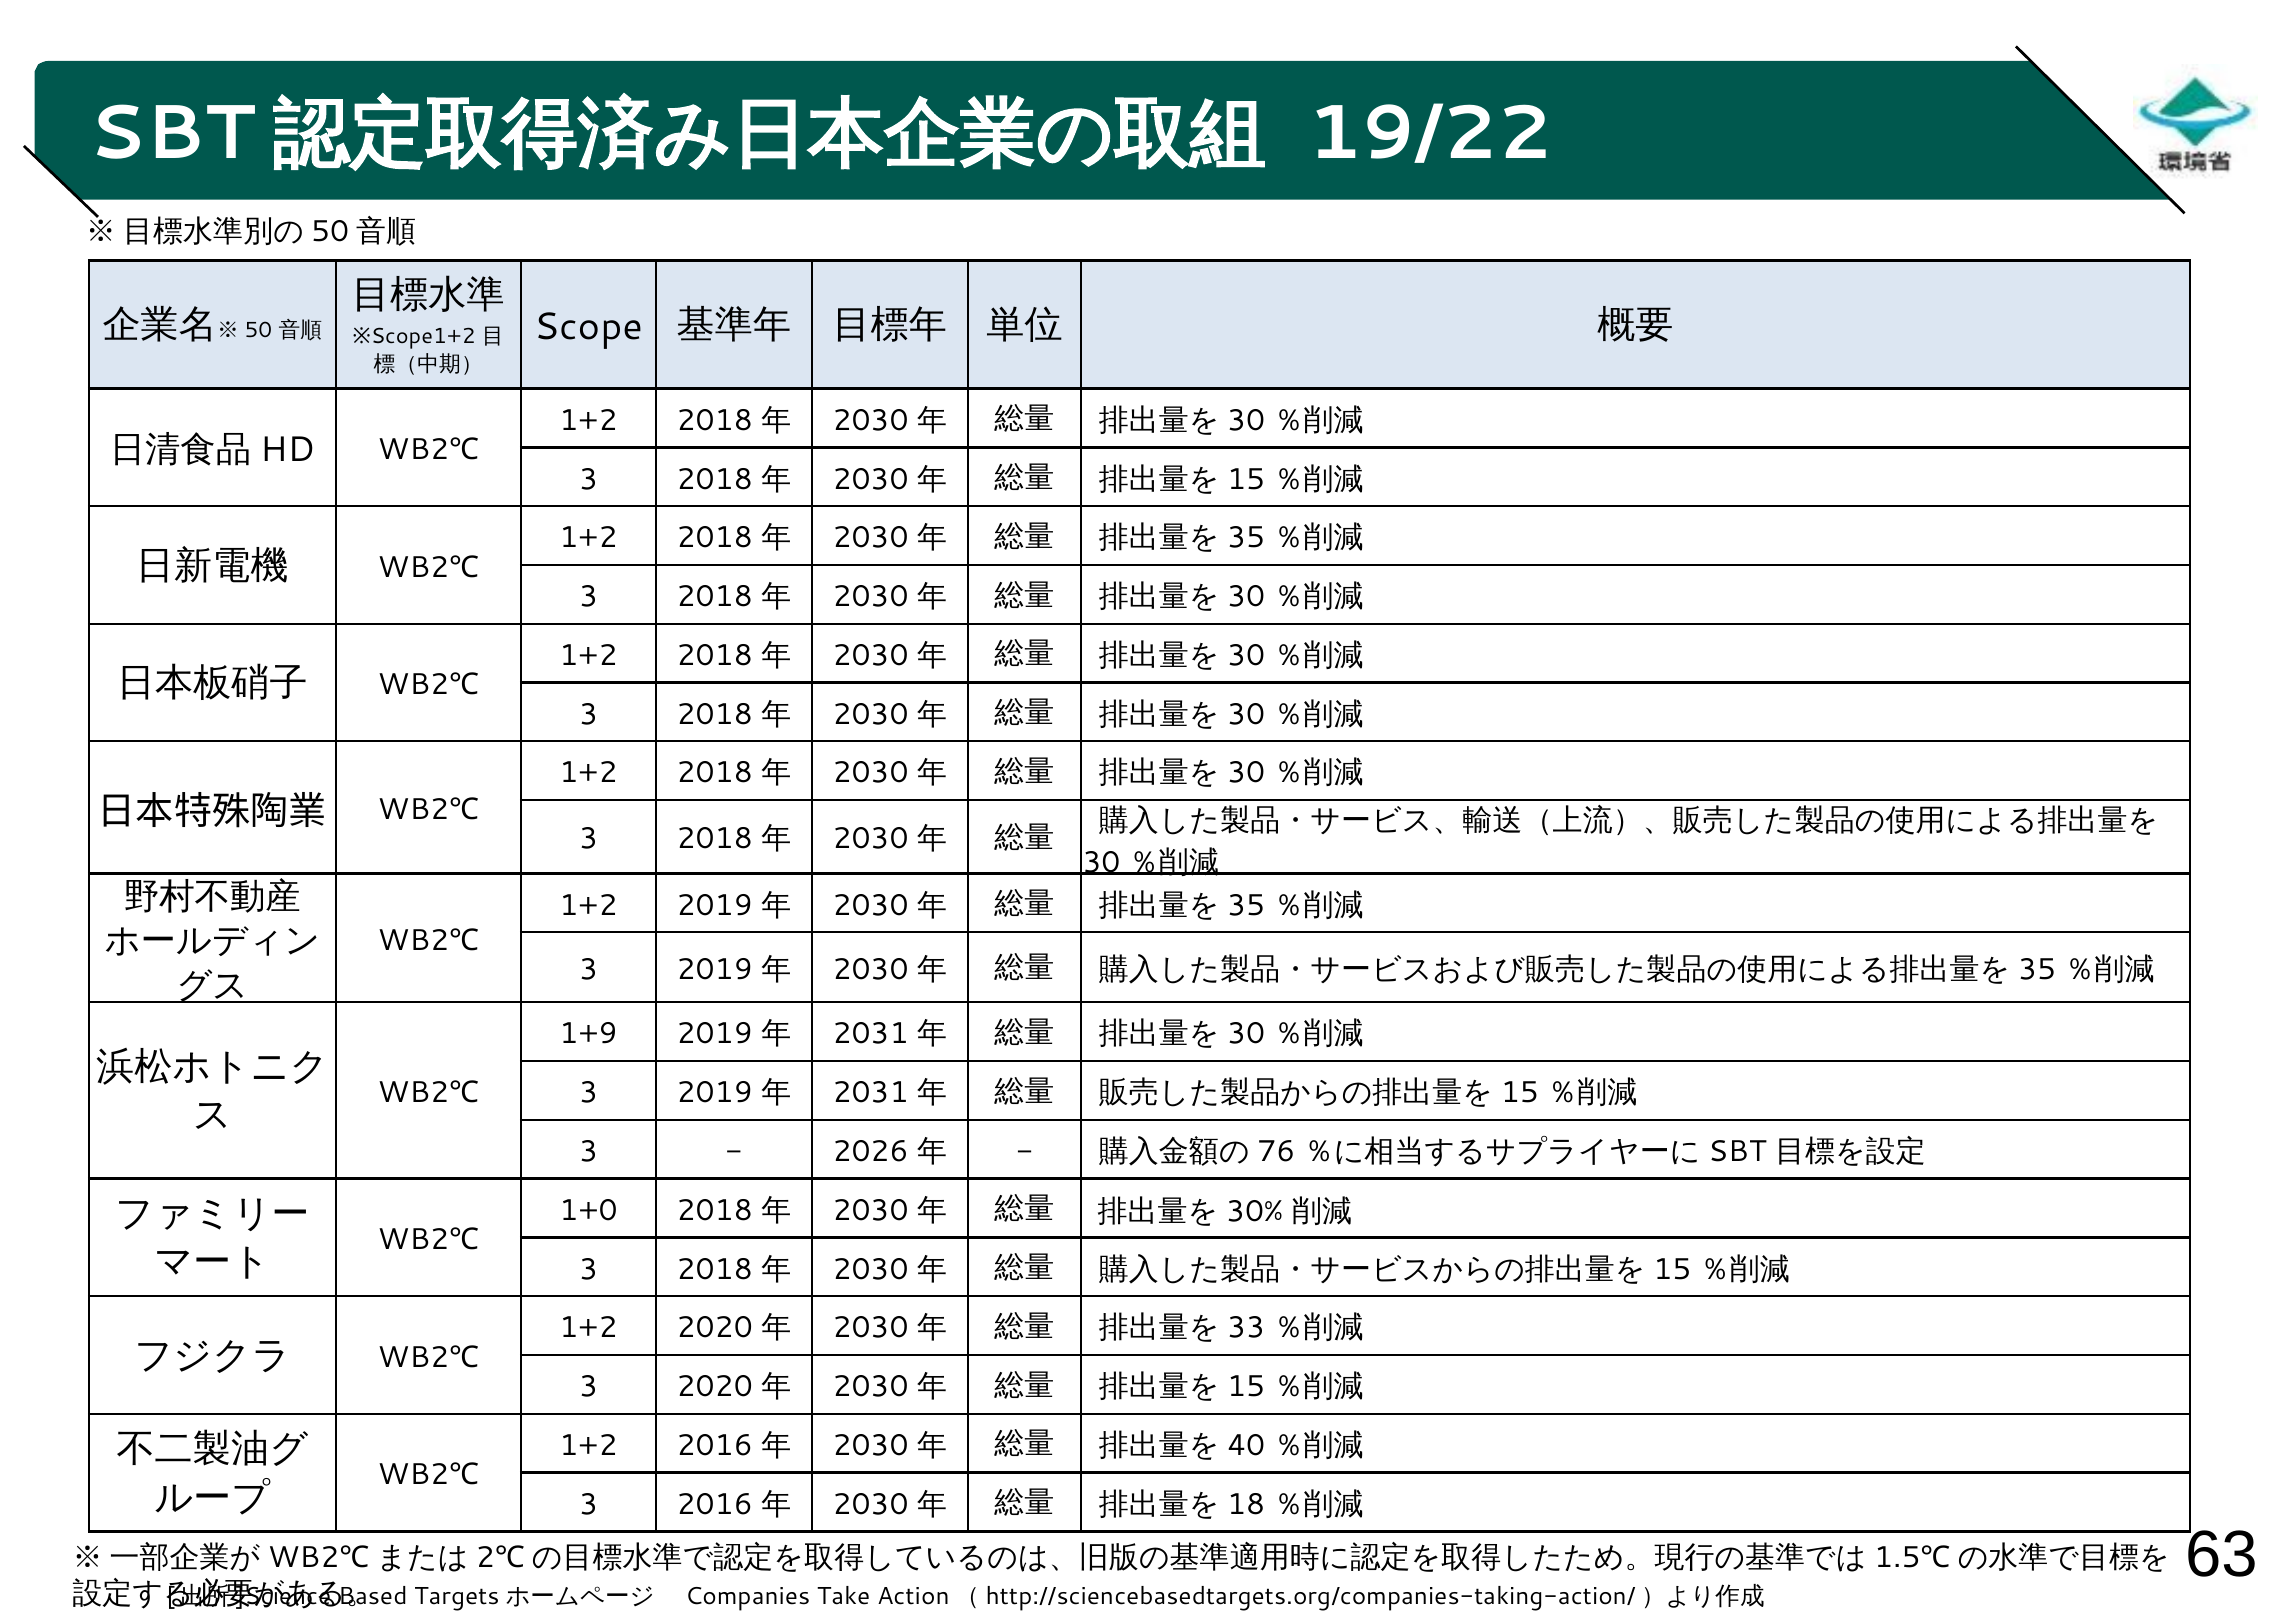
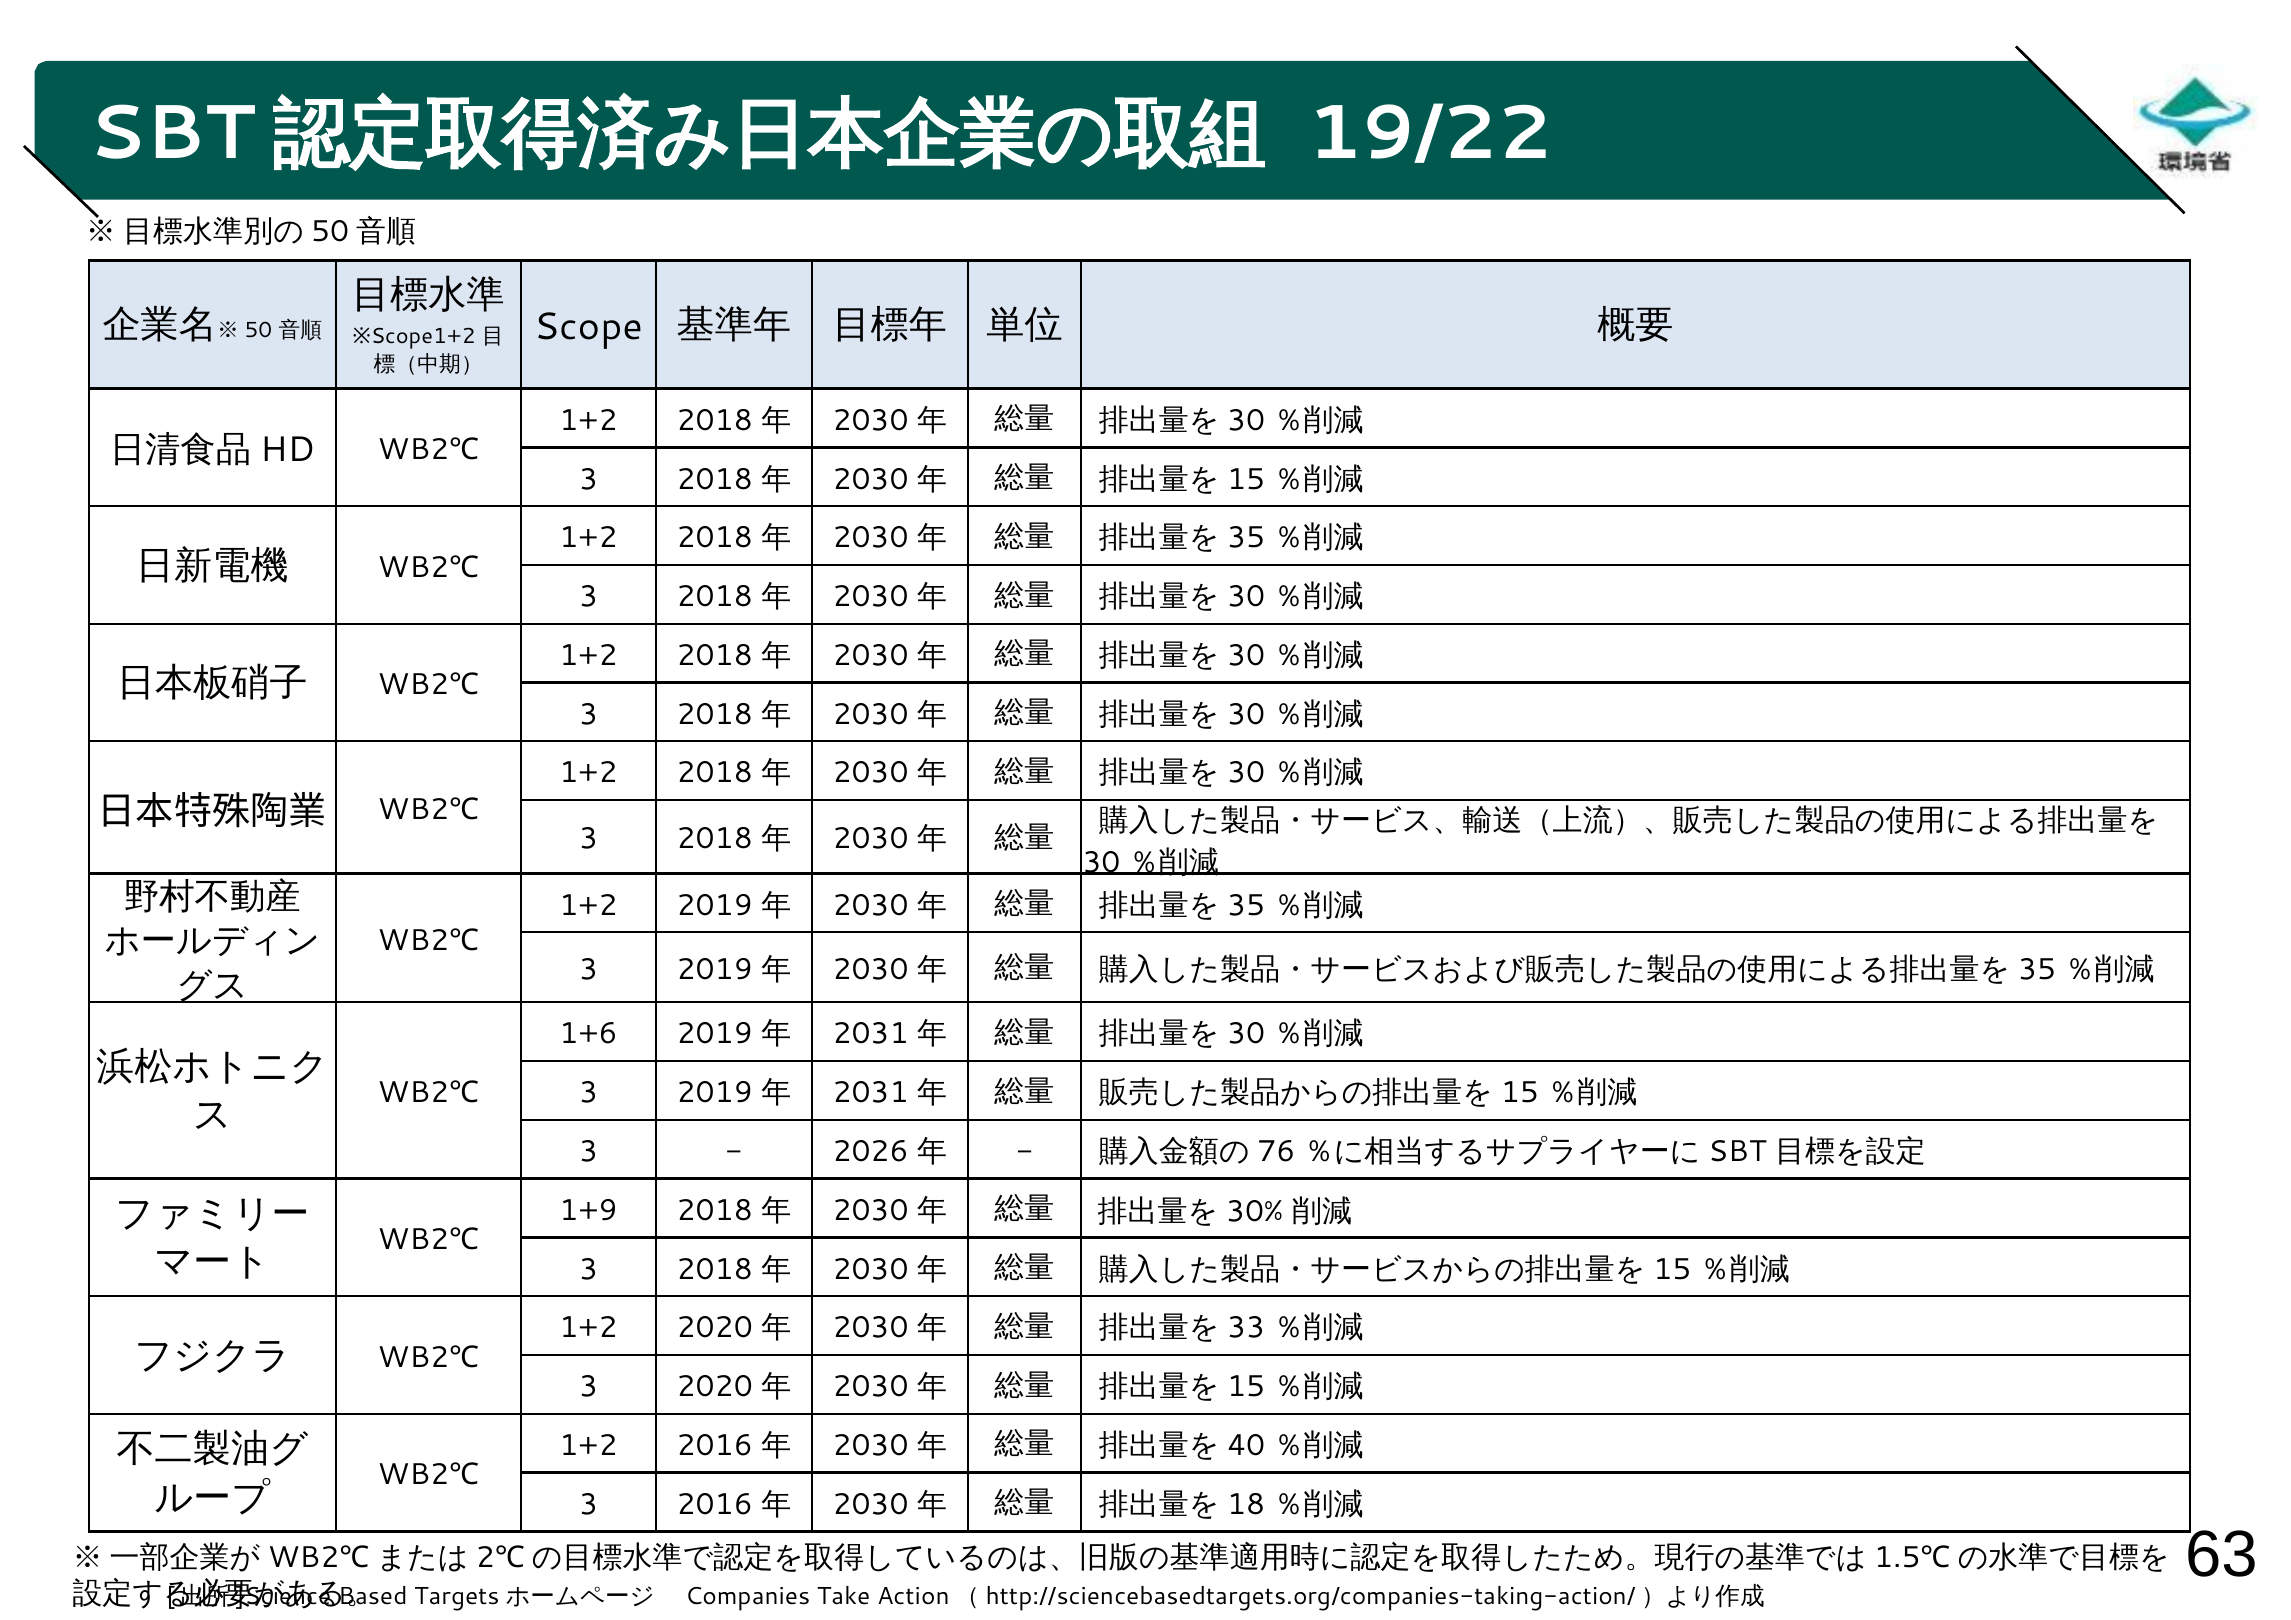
1+9: 1+9 -> 1+6
1+0: 1+0 -> 1+9
